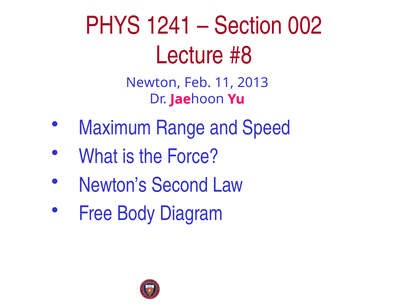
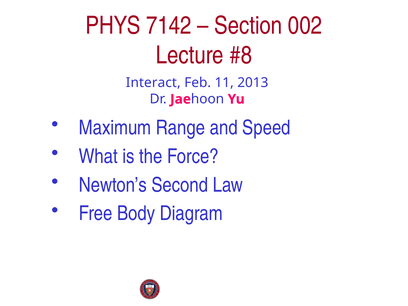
1241: 1241 -> 7142
Newton: Newton -> Interact
